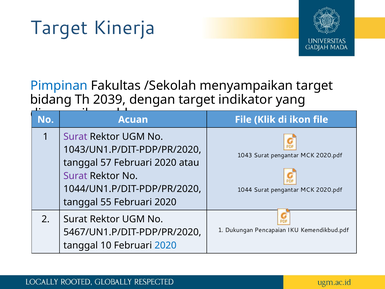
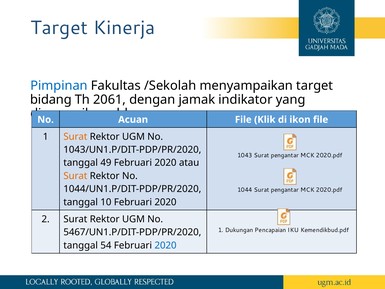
2039: 2039 -> 2061
dengan target: target -> jamak
Surat at (75, 136) colour: purple -> orange
57: 57 -> 49
Surat at (75, 176) colour: purple -> orange
55: 55 -> 10
10: 10 -> 54
